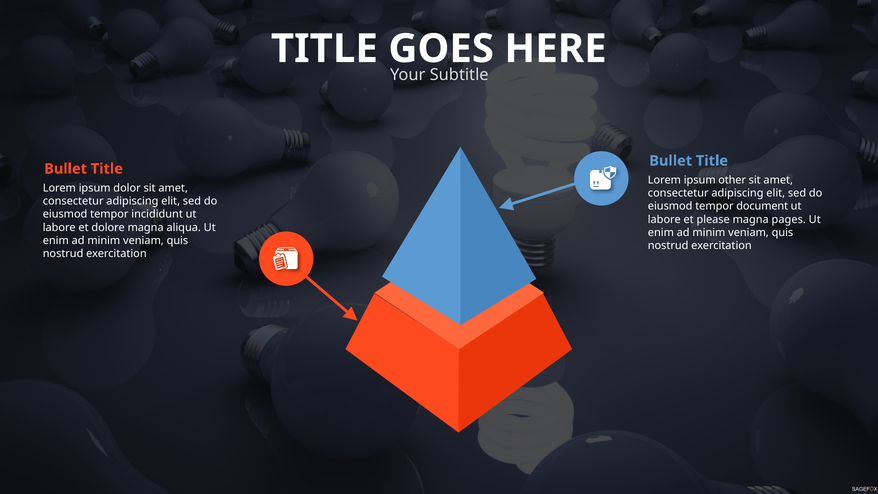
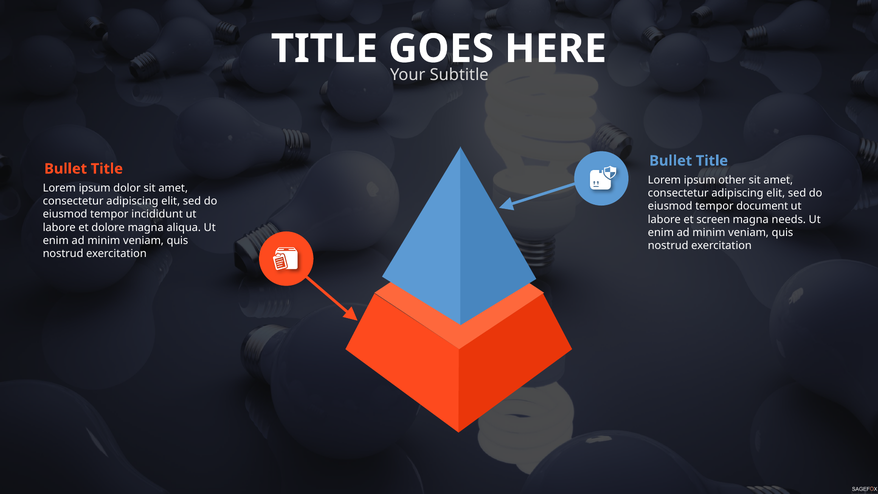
please: please -> screen
pages: pages -> needs
